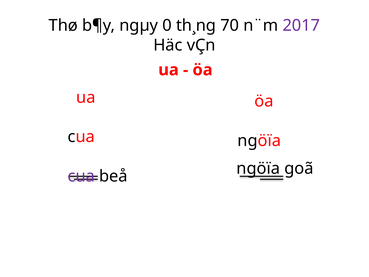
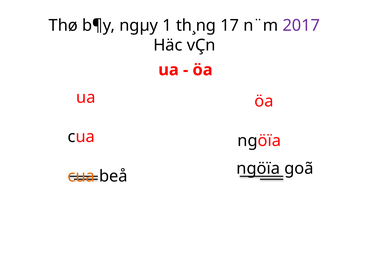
0: 0 -> 1
70: 70 -> 17
cua at (81, 176) colour: purple -> orange
